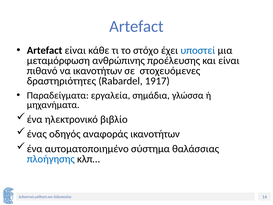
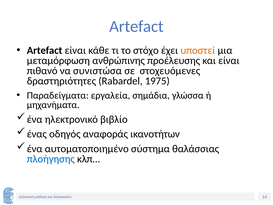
υποστεί colour: blue -> orange
να ικανοτήτων: ικανοτήτων -> συνιστώσα
1917: 1917 -> 1975
